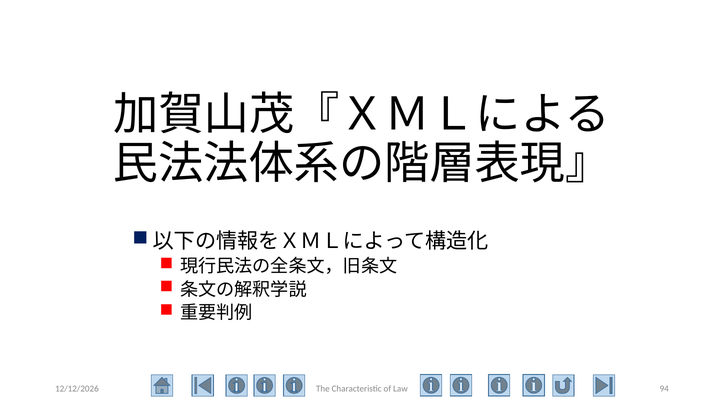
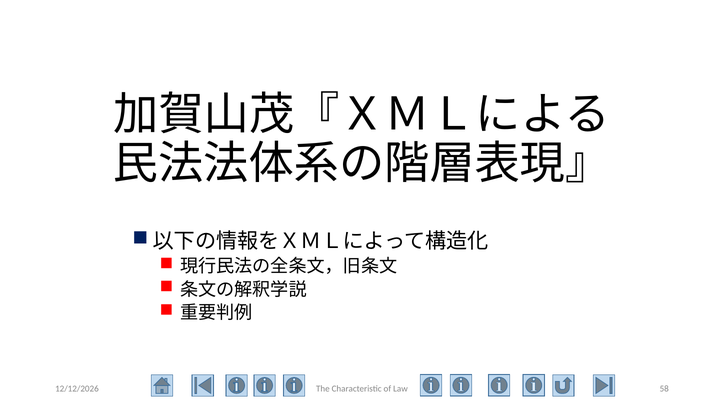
94: 94 -> 58
